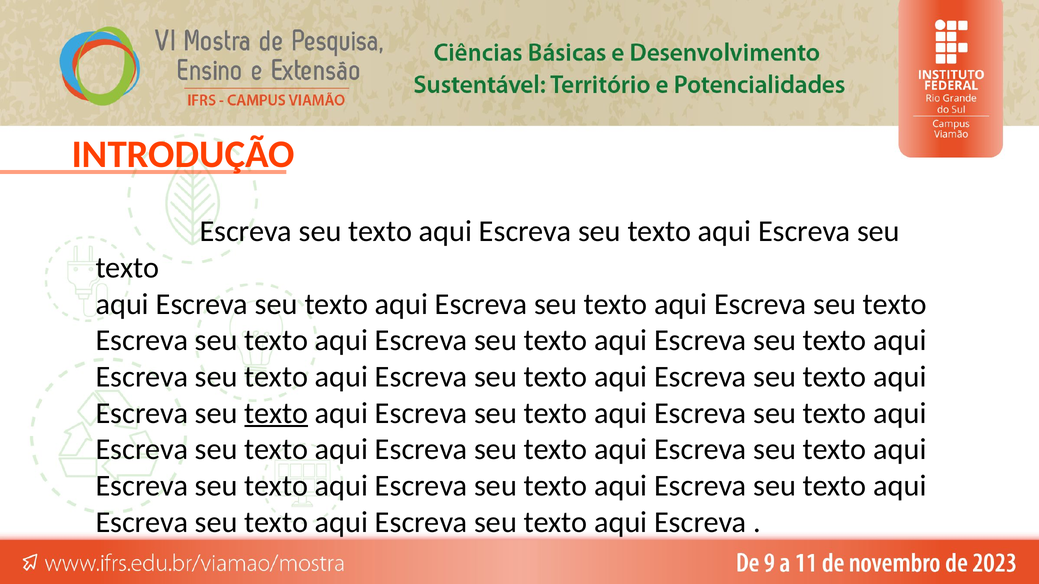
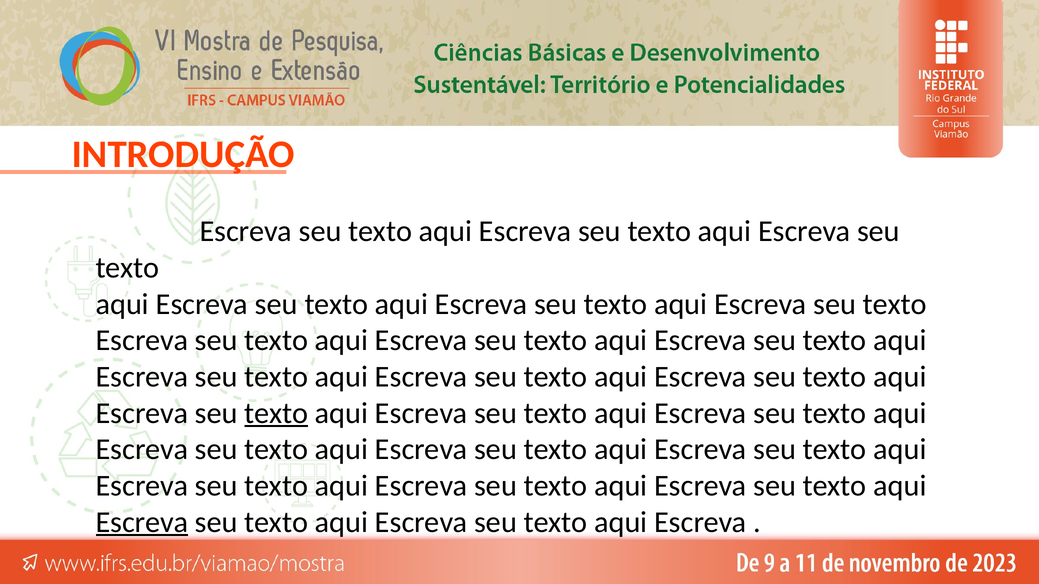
Escreva at (142, 522) underline: none -> present
